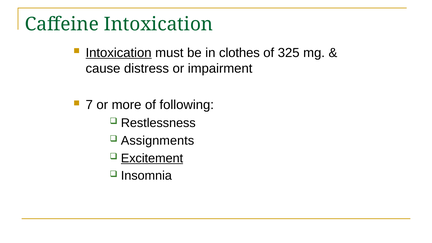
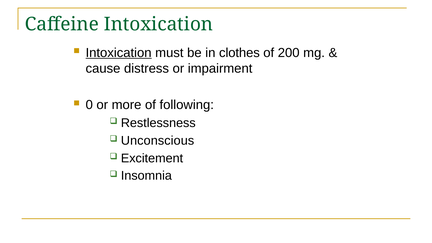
325: 325 -> 200
7: 7 -> 0
Assignments: Assignments -> Unconscious
Excitement underline: present -> none
